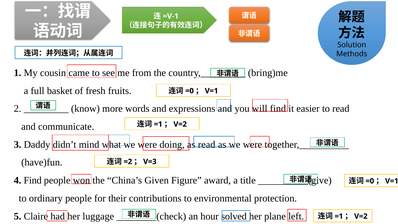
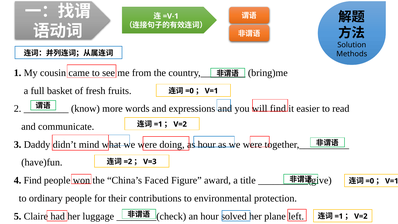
as read: read -> hour
Given: Given -> Faced
